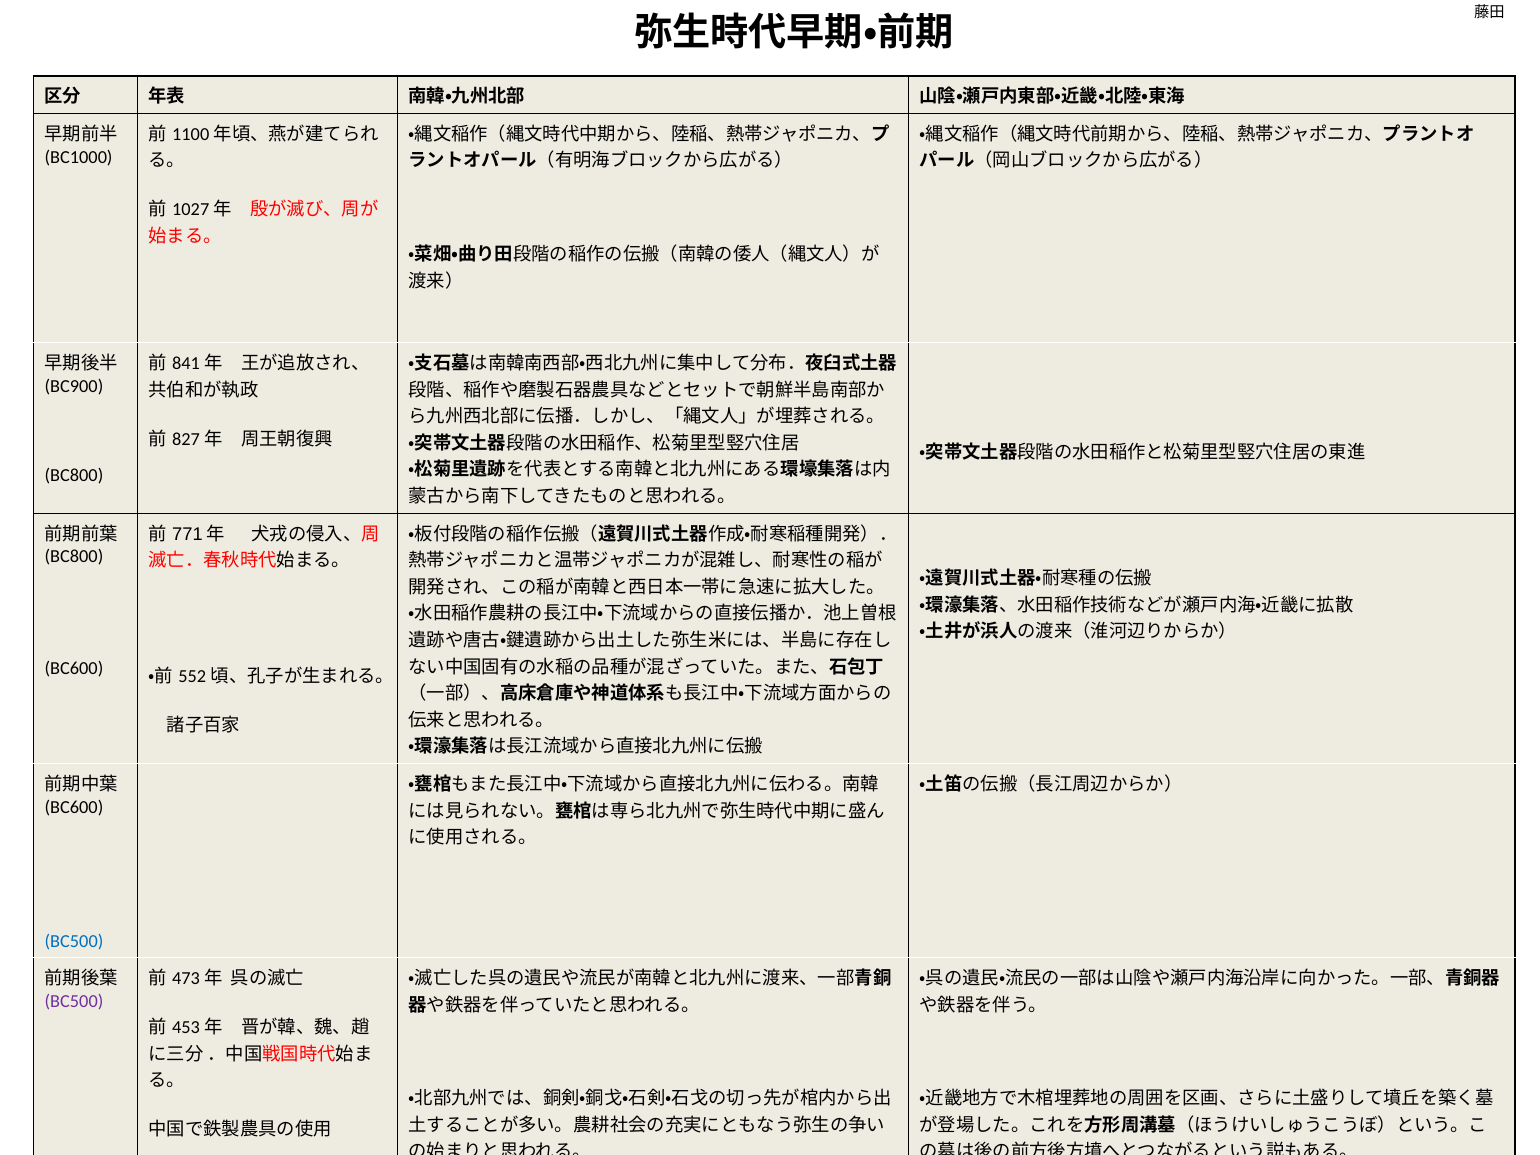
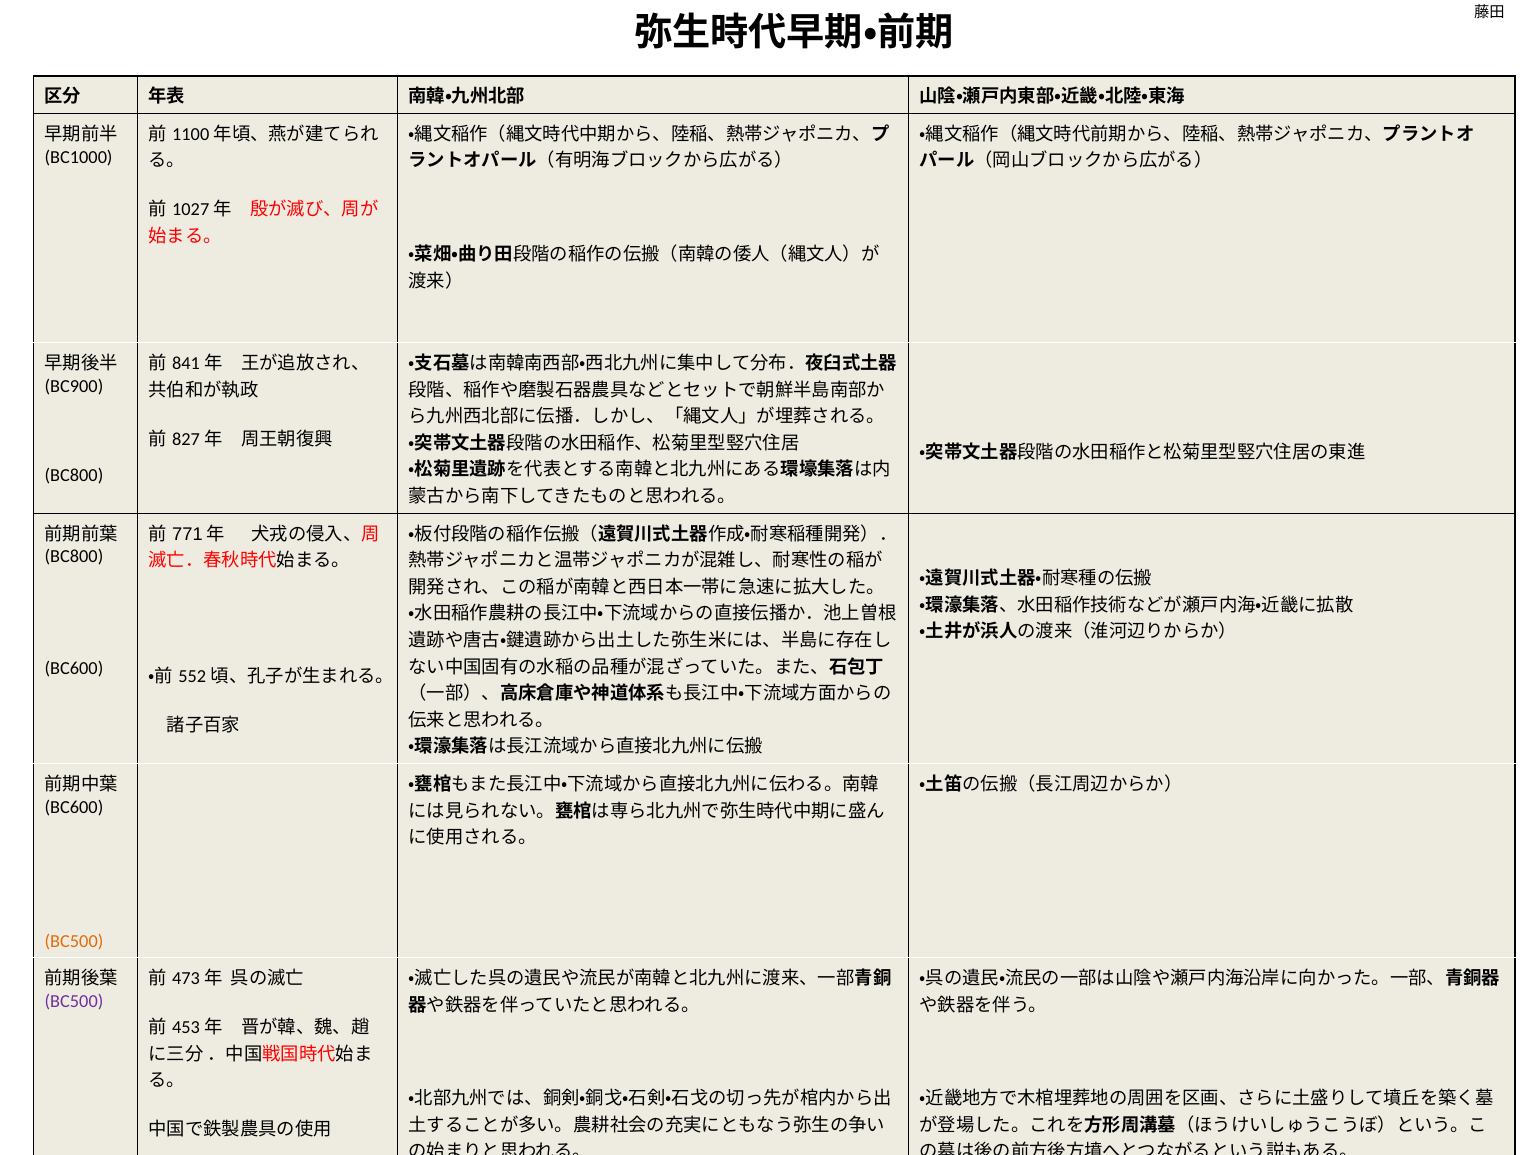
BC500 at (74, 941) colour: blue -> orange
